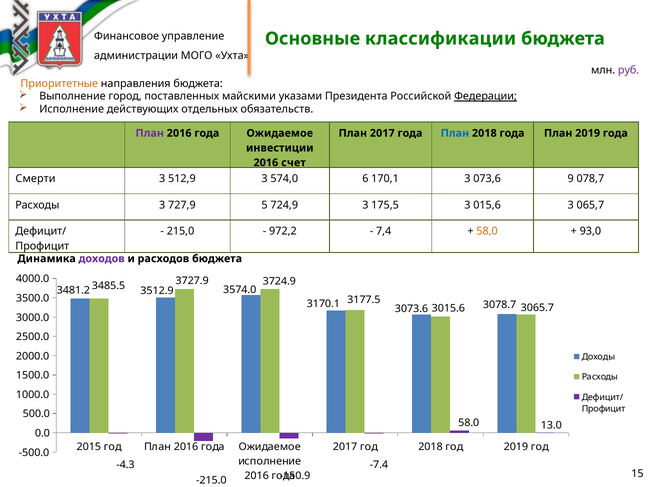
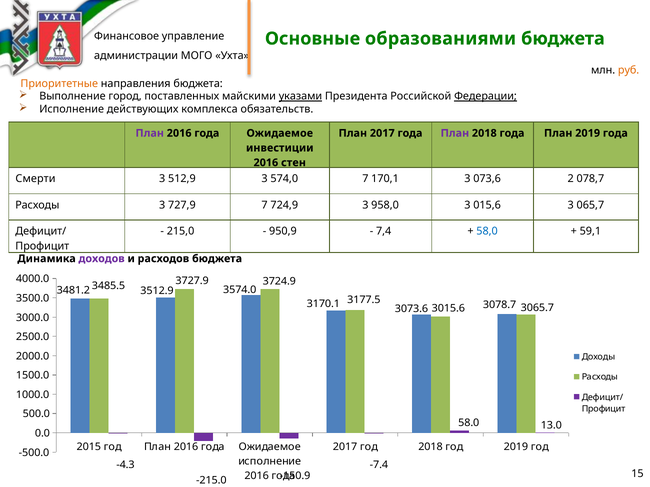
классификации: классификации -> образованиями
руб colour: purple -> orange
указами underline: none -> present
отдельных: отдельных -> комплекса
План at (455, 133) colour: blue -> purple
счет: счет -> стен
574,0 6: 6 -> 7
9: 9 -> 2
727,9 5: 5 -> 7
175,5: 175,5 -> 958,0
972,2: 972,2 -> 950,9
58,0 colour: orange -> blue
93,0: 93,0 -> 59,1
